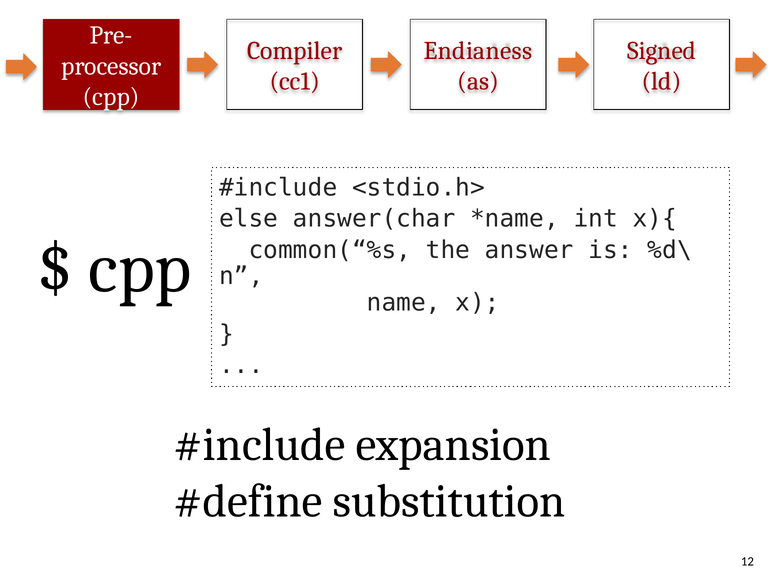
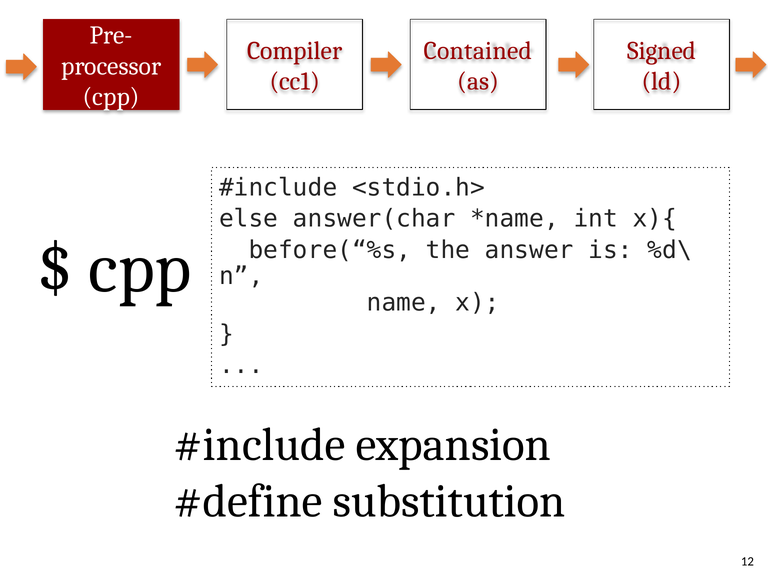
Endianess: Endianess -> Contained
common(“%s: common(“%s -> before(“%s
